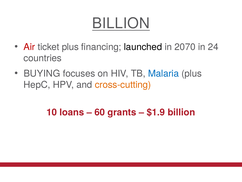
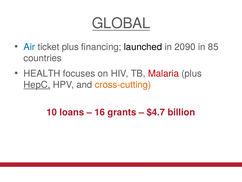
BILLION at (121, 23): BILLION -> GLOBAL
Air colour: red -> blue
2070: 2070 -> 2090
24: 24 -> 85
BUYING: BUYING -> HEALTH
Malaria colour: blue -> red
HepC underline: none -> present
60: 60 -> 16
$1.9: $1.9 -> $4.7
